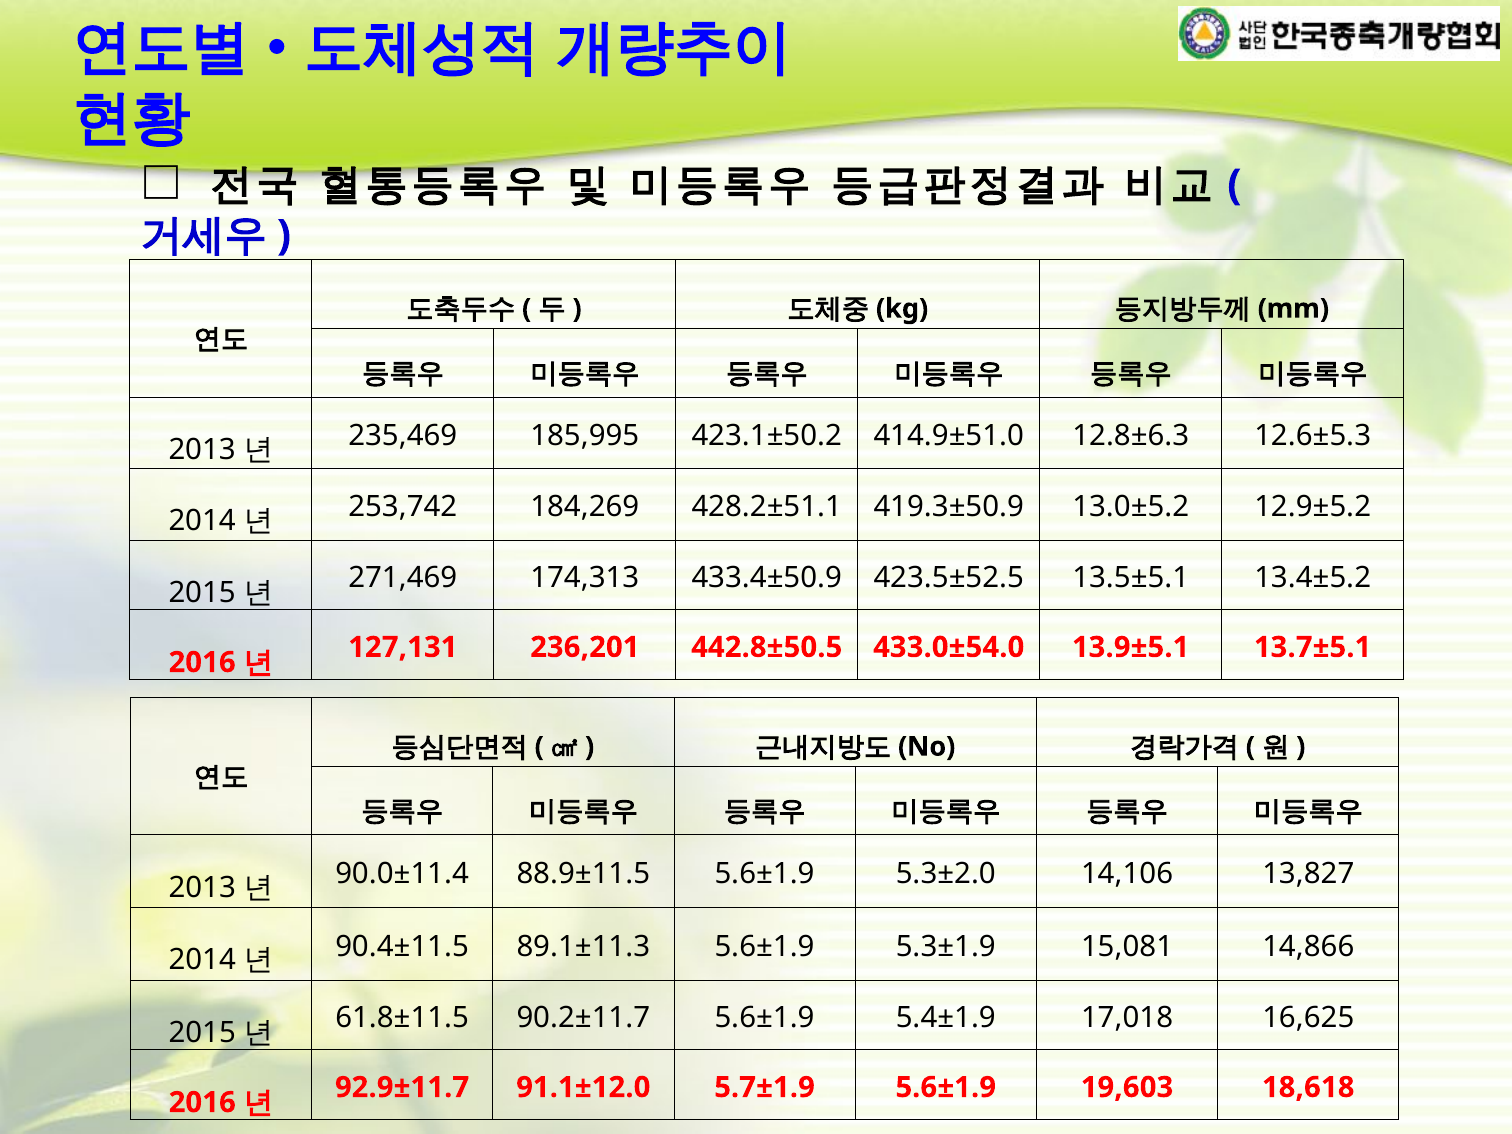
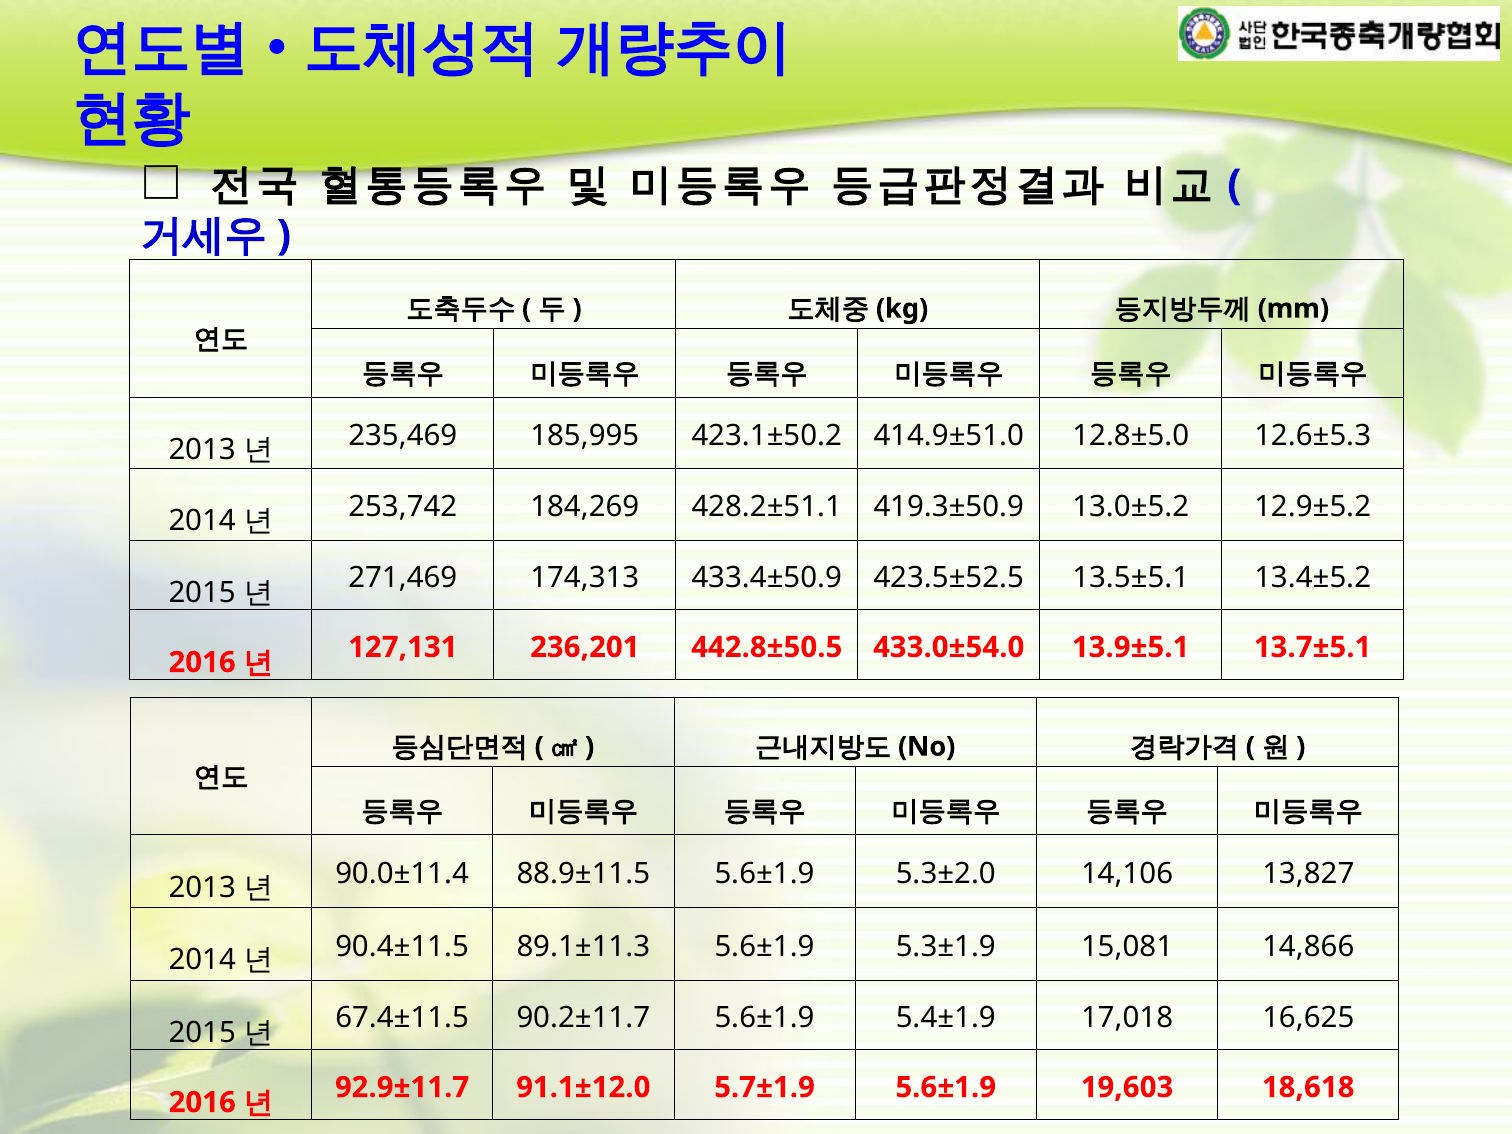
12.8±6.3: 12.8±6.3 -> 12.8±5.0
61.8±11.5: 61.8±11.5 -> 67.4±11.5
